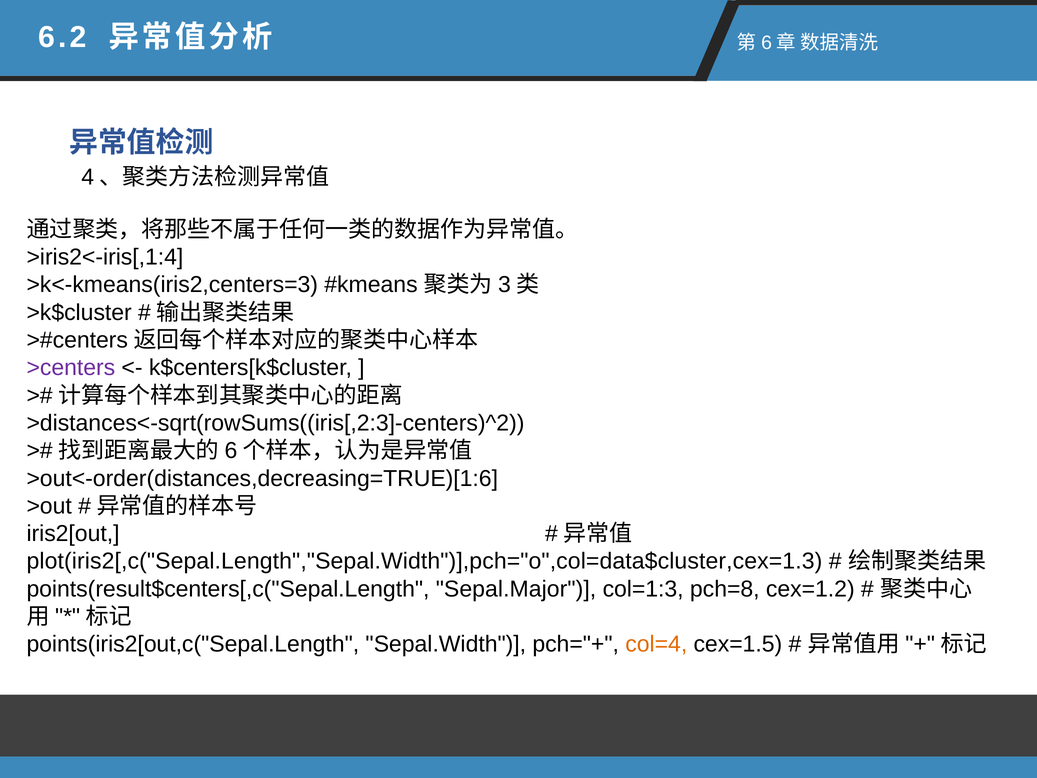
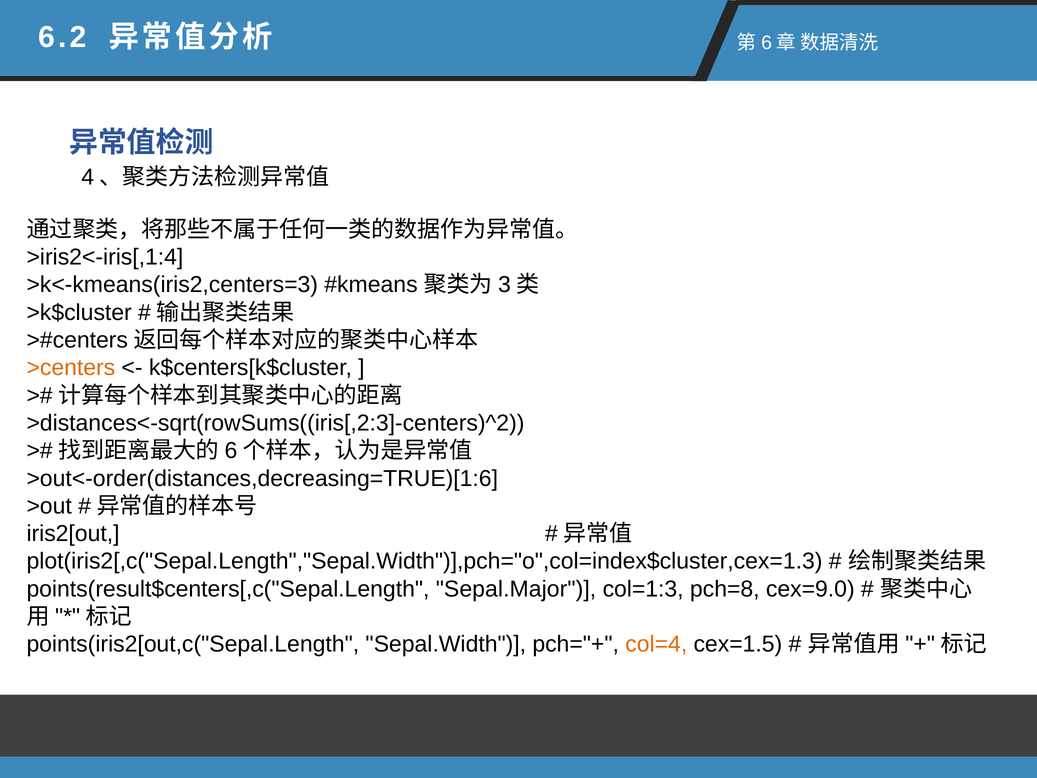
>centers colour: purple -> orange
plot(iris2[,c("Sepal.Length","Sepal.Width")],pch="o",col=data$cluster,cex=1.3: plot(iris2[,c("Sepal.Length","Sepal.Width")],pch="o",col=data$cluster,cex=1.3 -> plot(iris2[,c("Sepal.Length","Sepal.Width")],pch="o",col=index$cluster,cex=1.3
cex=1.2: cex=1.2 -> cex=9.0
